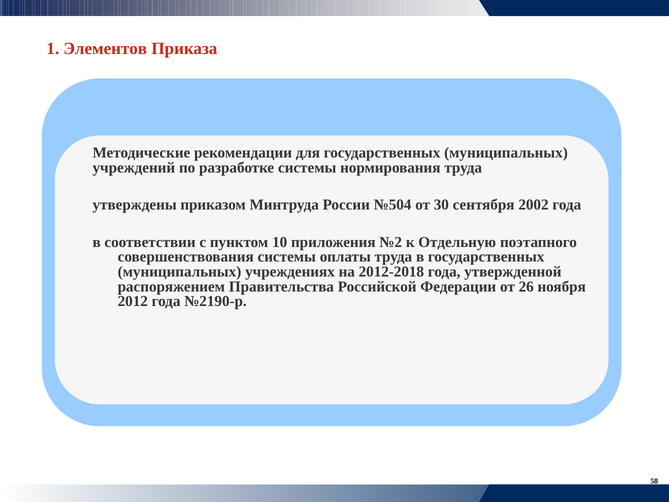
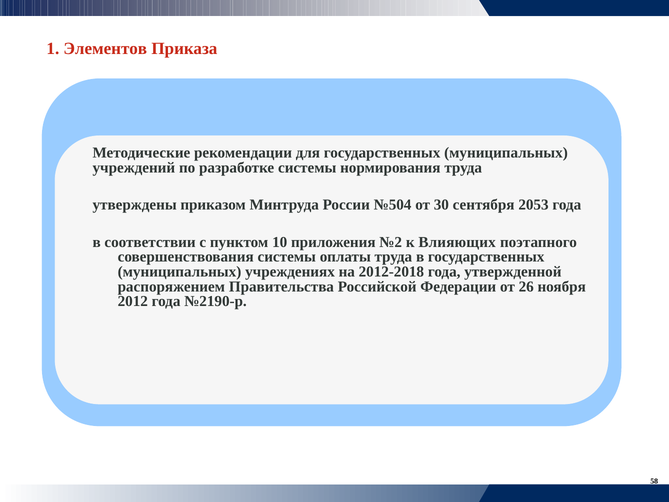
2002: 2002 -> 2053
Отдельную: Отдельную -> Влияющих
